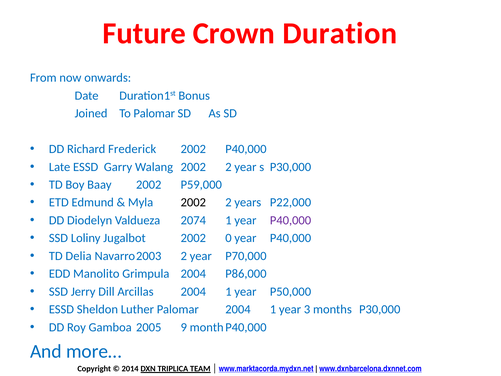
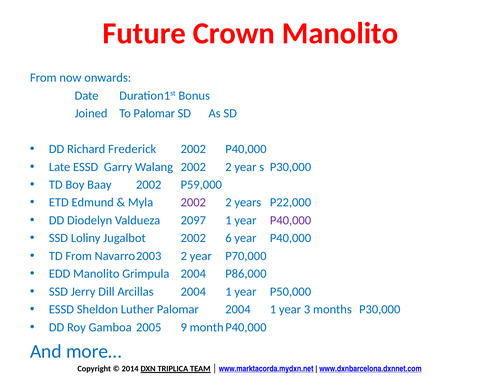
Crown Duration: Duration -> Manolito
2002 at (193, 202) colour: black -> purple
2074: 2074 -> 2097
0: 0 -> 6
TD Delia: Delia -> From
